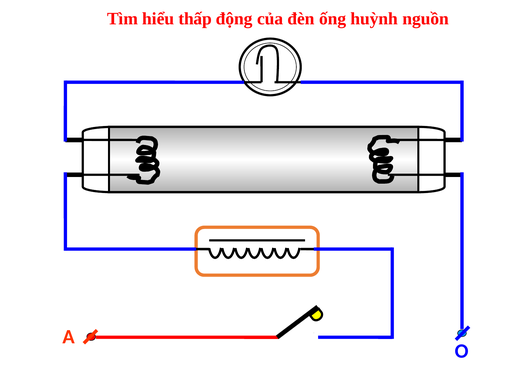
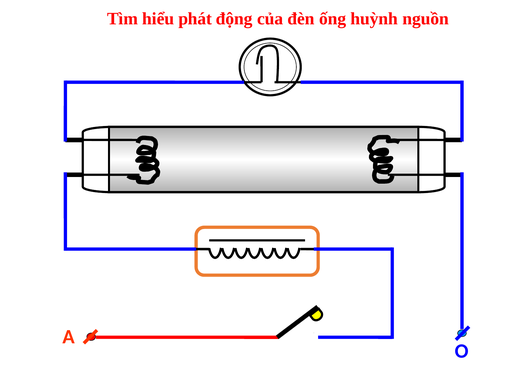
thấp: thấp -> phát
